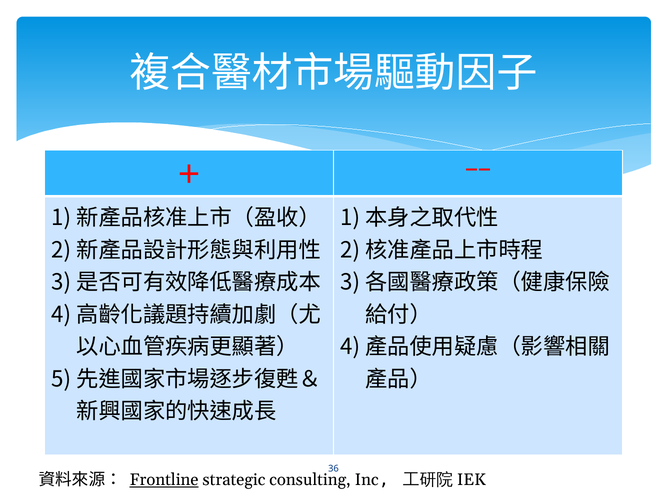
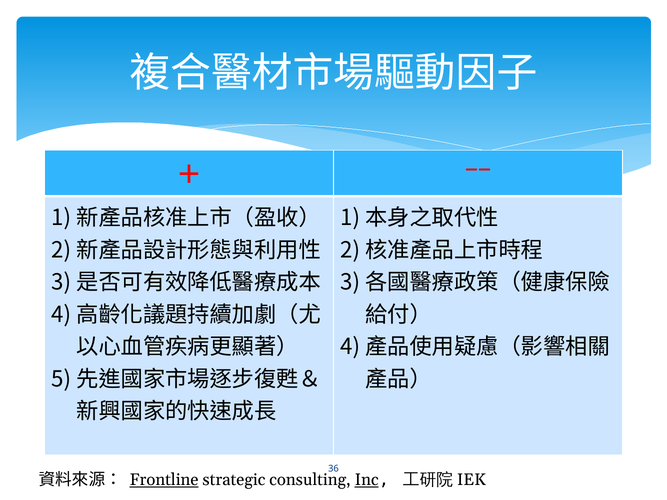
Inc underline: none -> present
